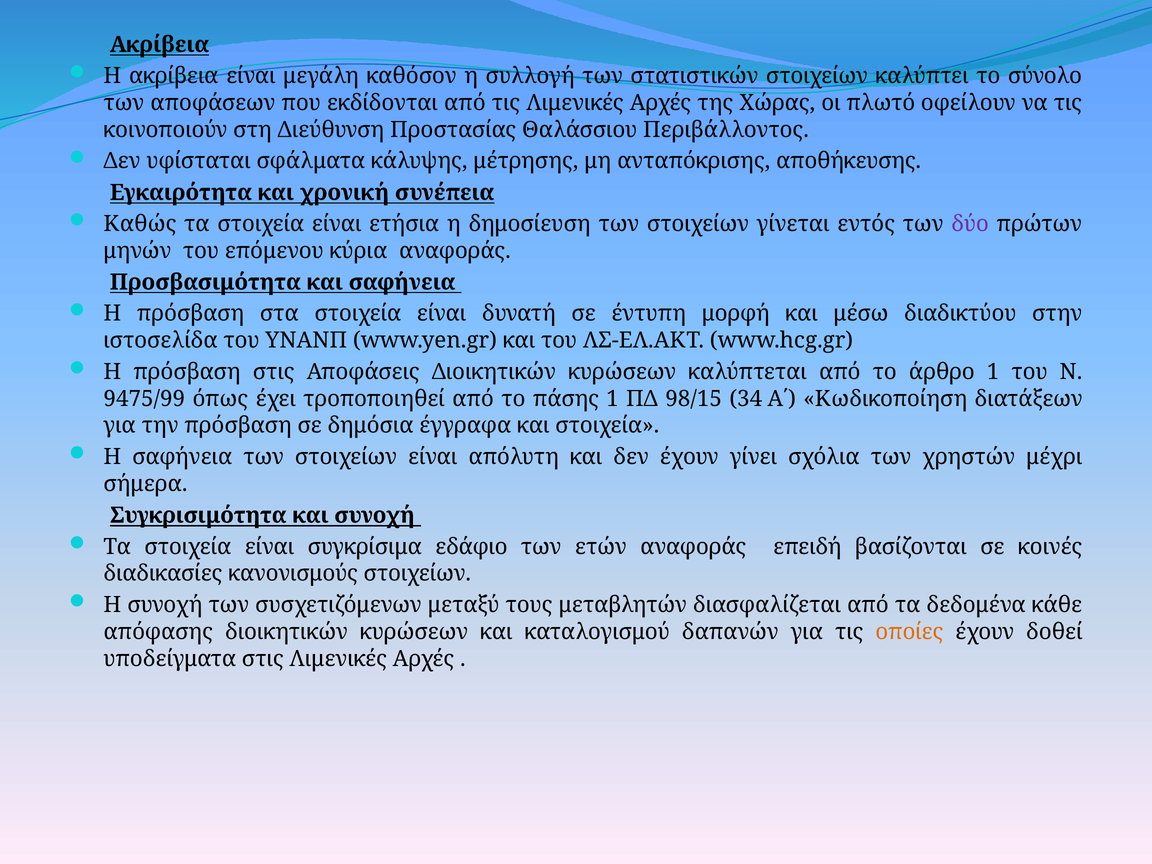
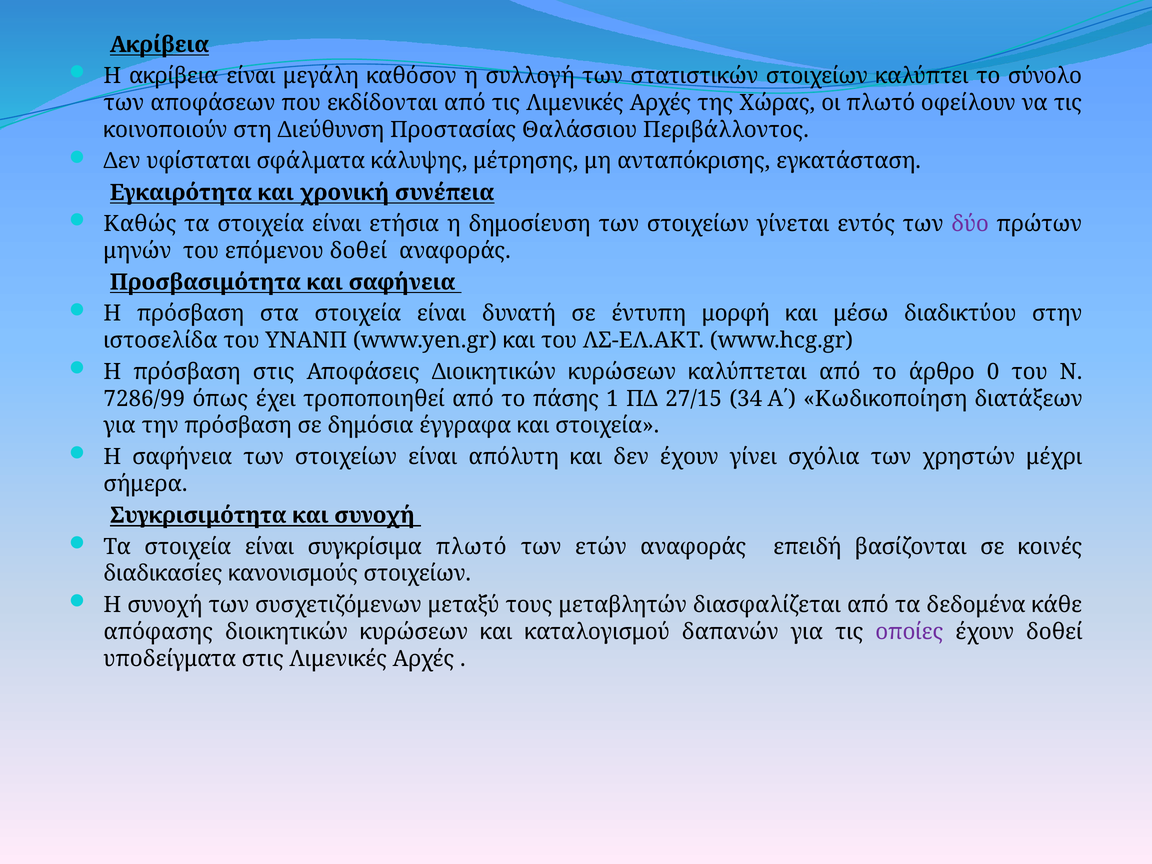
αποθήκευσης: αποθήκευσης -> εγκατάσταση
επόμενου κύρια: κύρια -> δοθεί
άρθρο 1: 1 -> 0
9475/99: 9475/99 -> 7286/99
98/15: 98/15 -> 27/15
συγκρίσιμα εδάφιο: εδάφιο -> πλωτό
οποίες colour: orange -> purple
